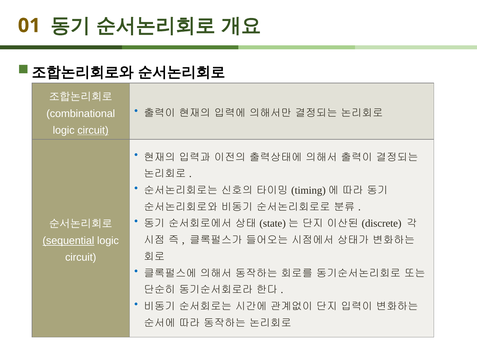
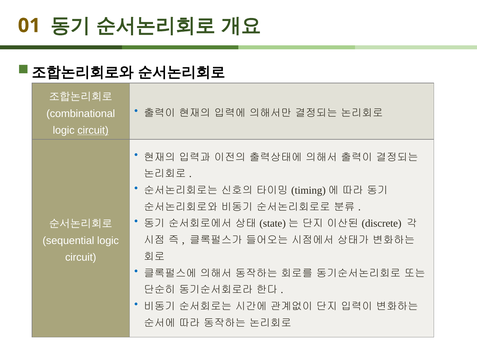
sequential underline: present -> none
